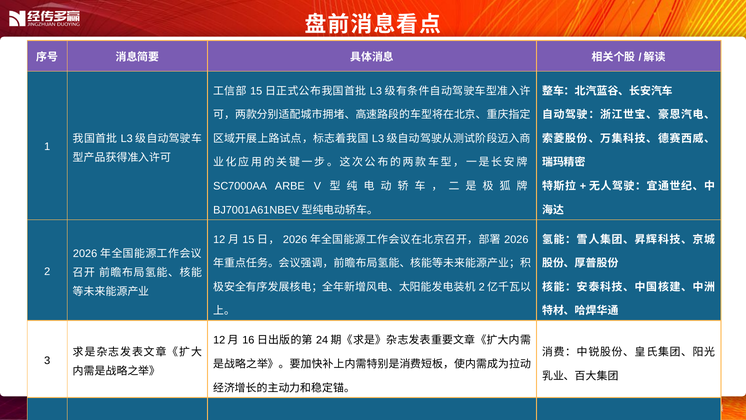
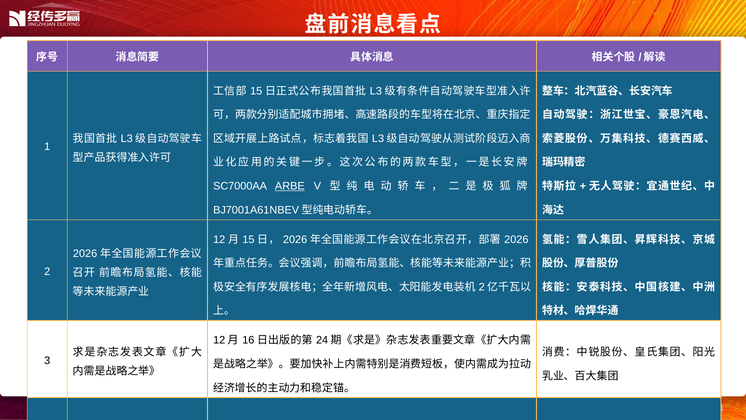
ARBE underline: none -> present
